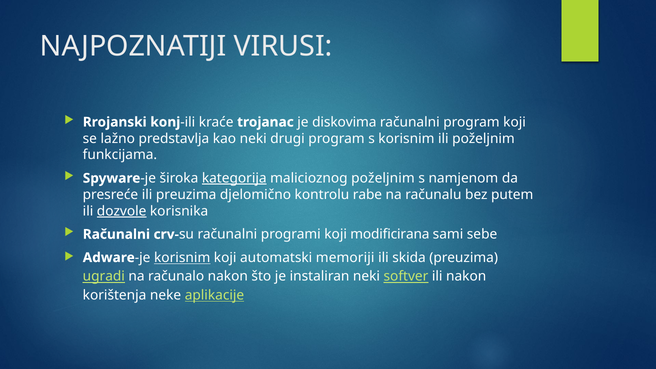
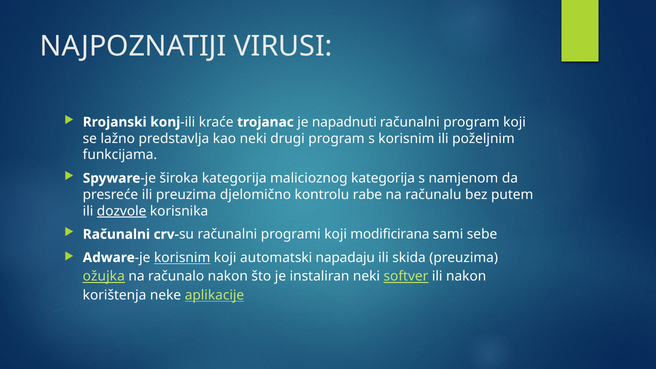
diskovima: diskovima -> napadnuti
kategorija at (234, 178) underline: present -> none
malicioznog poželjnim: poželjnim -> kategorija
memoriji: memoriji -> napadaju
ugradi: ugradi -> ožujka
